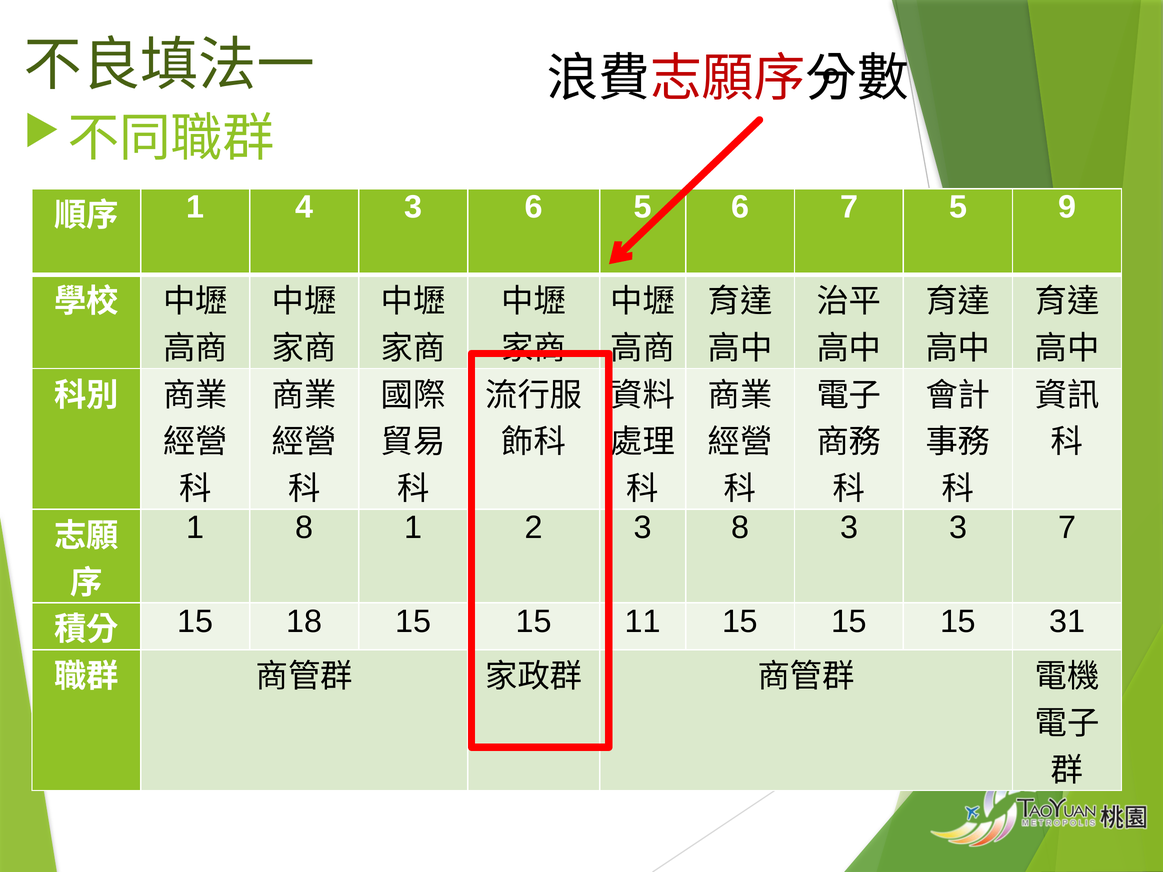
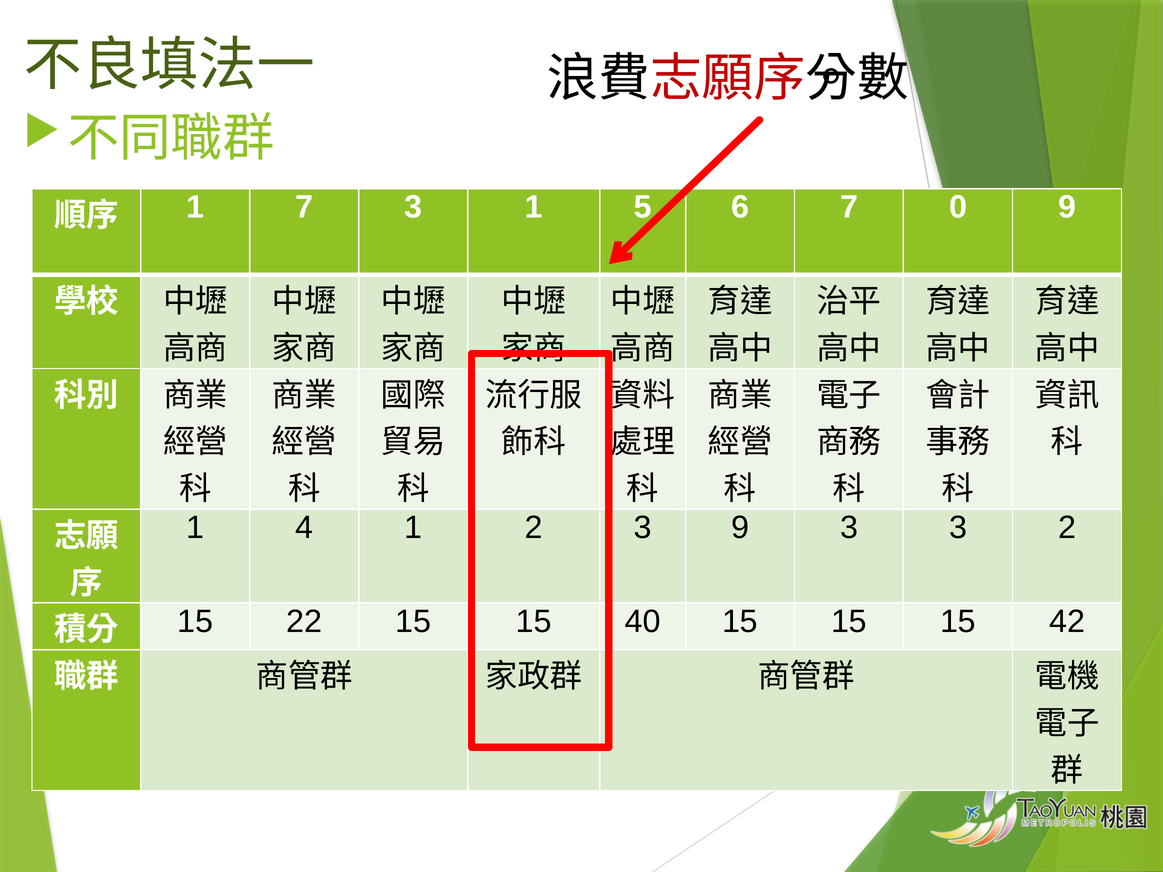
1 4: 4 -> 7
3 6: 6 -> 1
7 5: 5 -> 0
1 8: 8 -> 4
3 8: 8 -> 9
3 7: 7 -> 2
18: 18 -> 22
11: 11 -> 40
31: 31 -> 42
